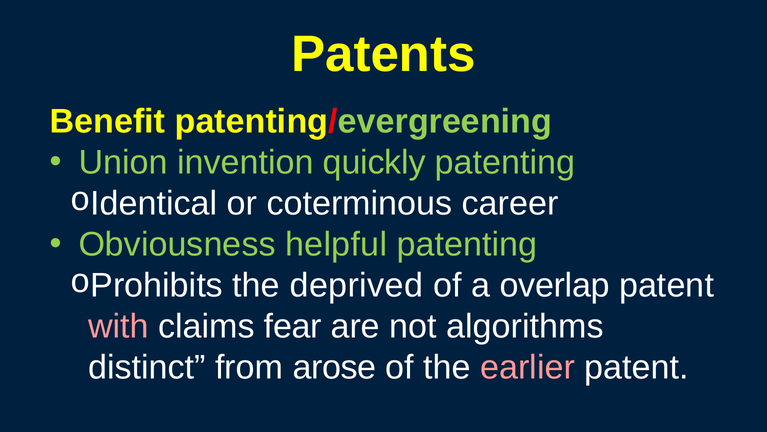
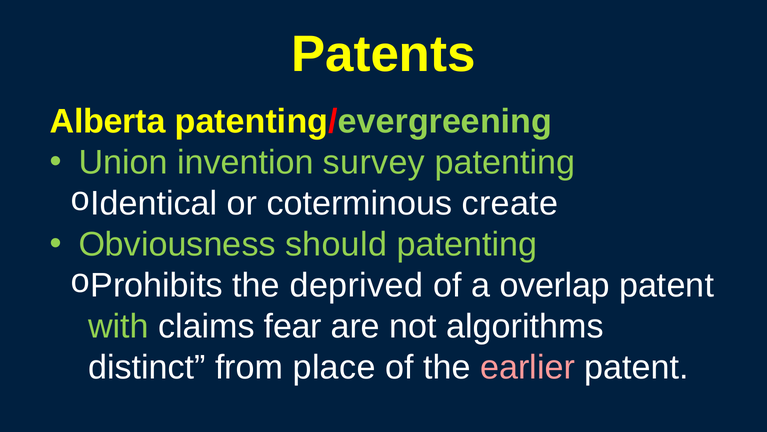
Benefit: Benefit -> Alberta
quickly: quickly -> survey
career: career -> create
helpful: helpful -> should
with colour: pink -> light green
arose: arose -> place
